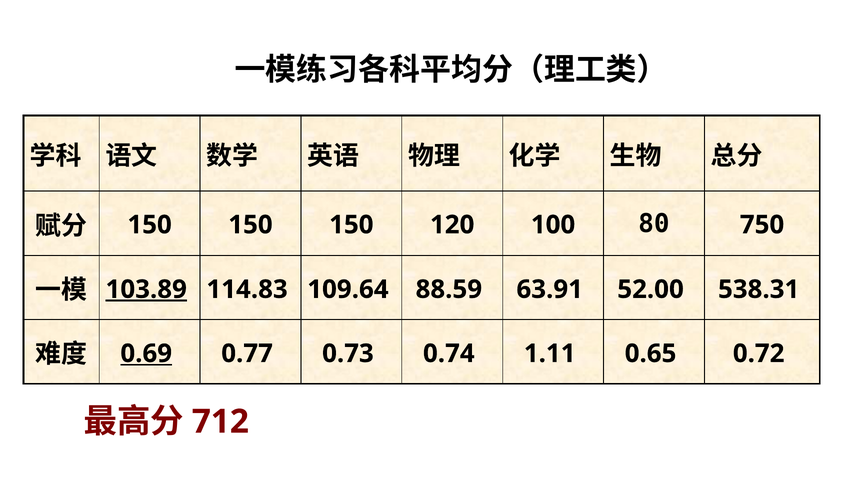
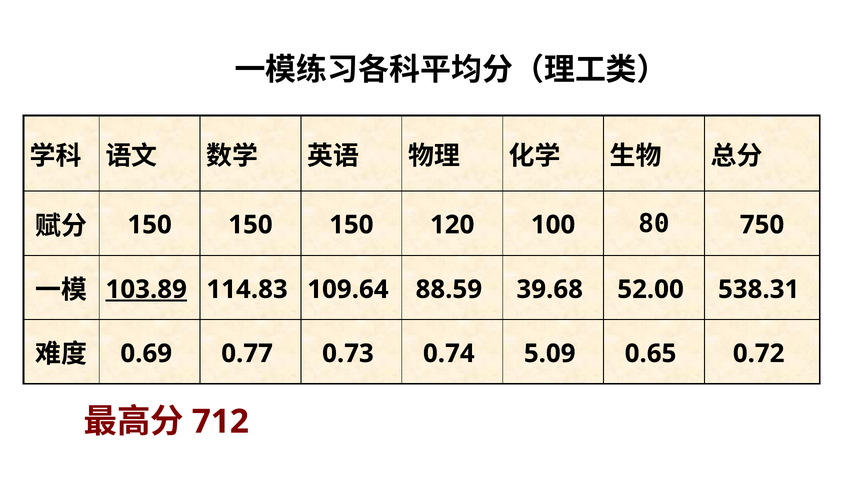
63.91: 63.91 -> 39.68
0.69 underline: present -> none
1.11: 1.11 -> 5.09
